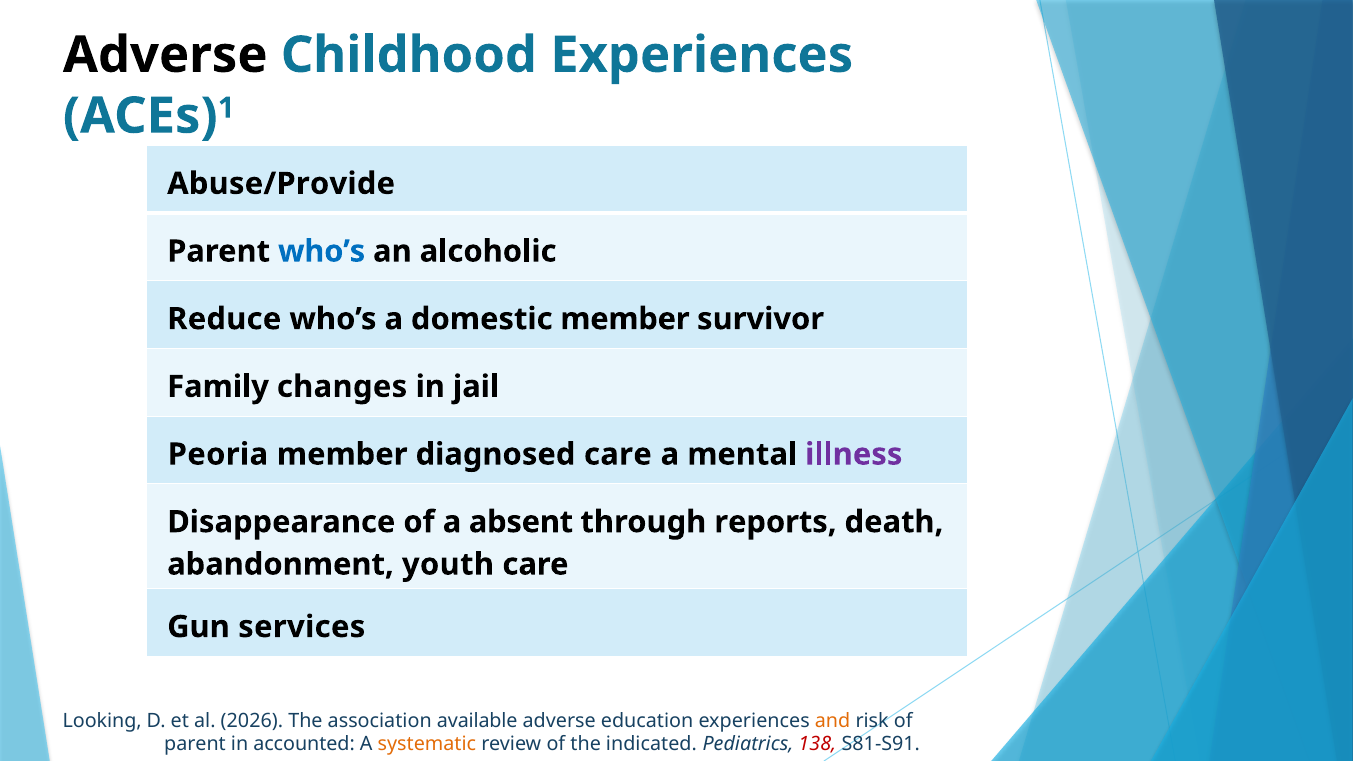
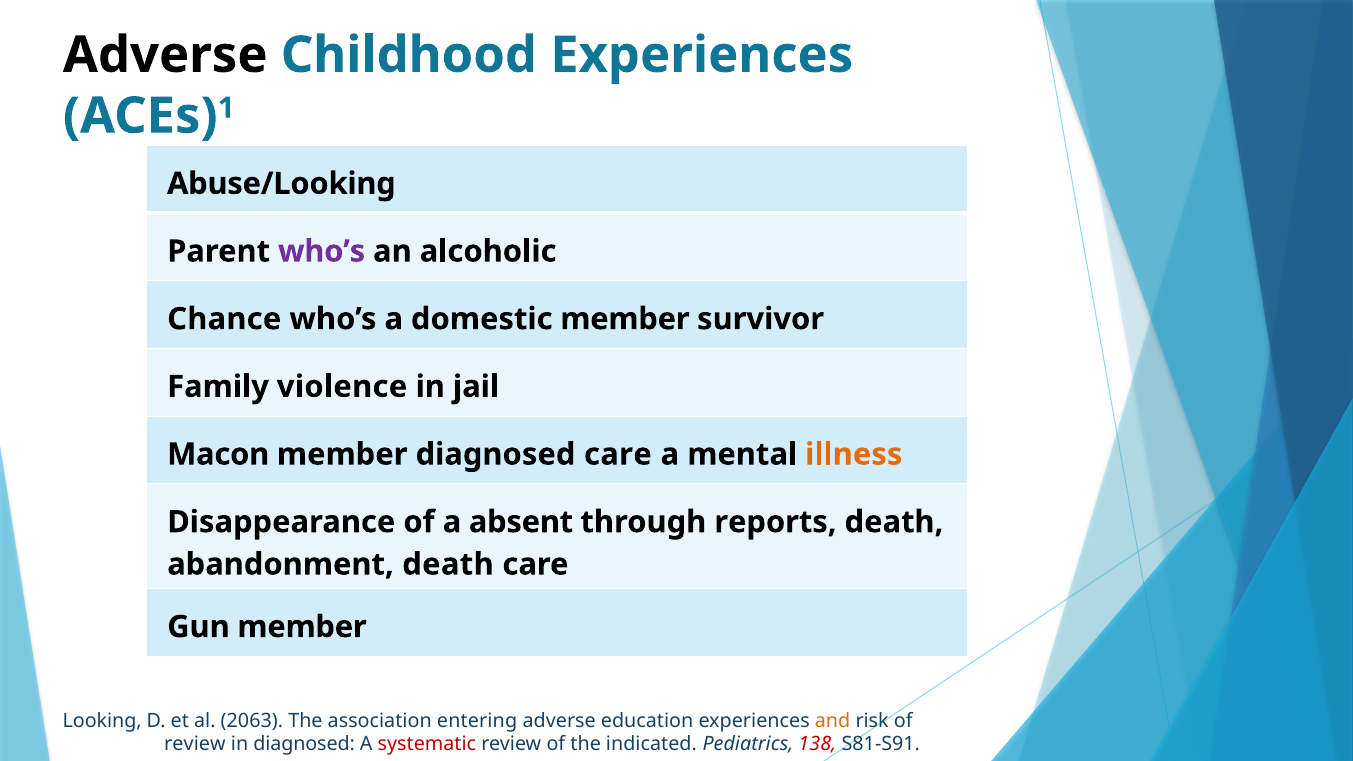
Abuse/Provide: Abuse/Provide -> Abuse/Looking
who’s at (322, 251) colour: blue -> purple
Reduce: Reduce -> Chance
changes: changes -> violence
Peoria: Peoria -> Macon
illness colour: purple -> orange
abandonment youth: youth -> death
Gun services: services -> member
2026: 2026 -> 2063
available: available -> entering
parent at (195, 744): parent -> review
in accounted: accounted -> diagnosed
systematic colour: orange -> red
